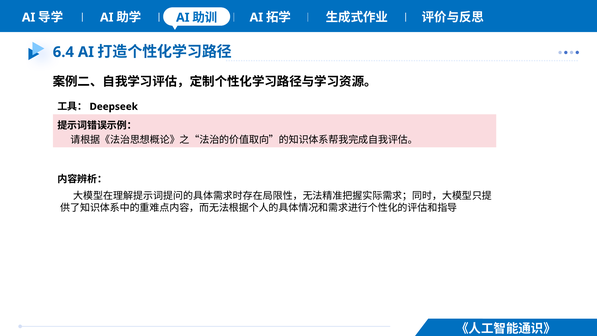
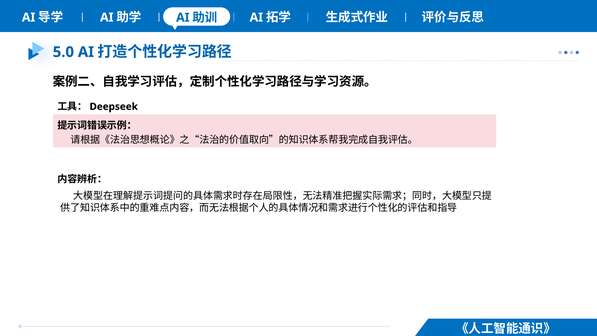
6.4: 6.4 -> 5.0
